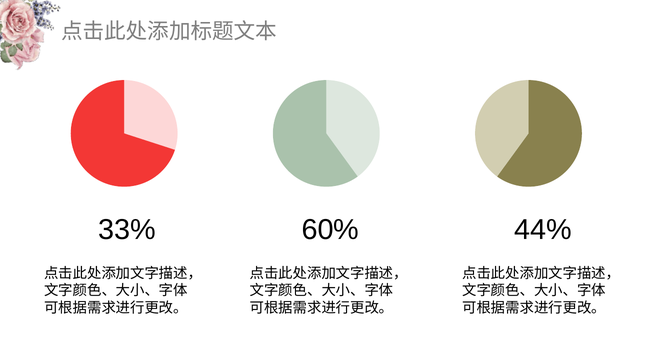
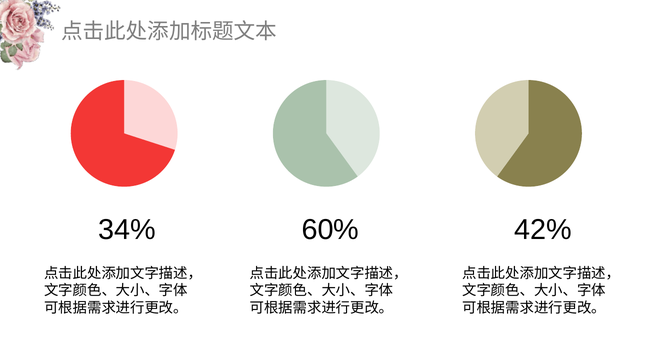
33%: 33% -> 34%
44%: 44% -> 42%
